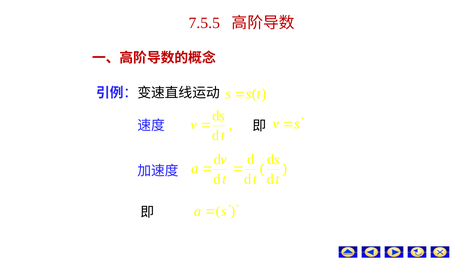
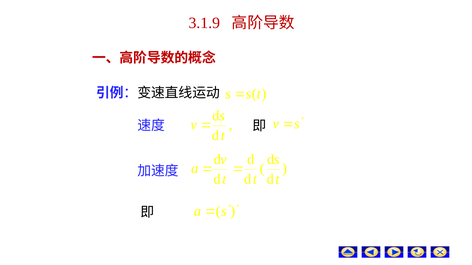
7.5.5: 7.5.5 -> 3.1.9
